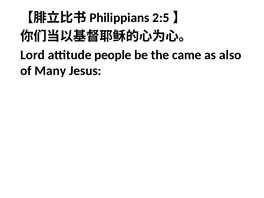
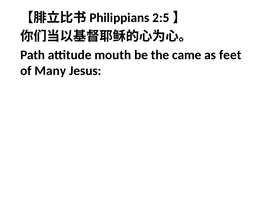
Lord: Lord -> Path
people: people -> mouth
also: also -> feet
